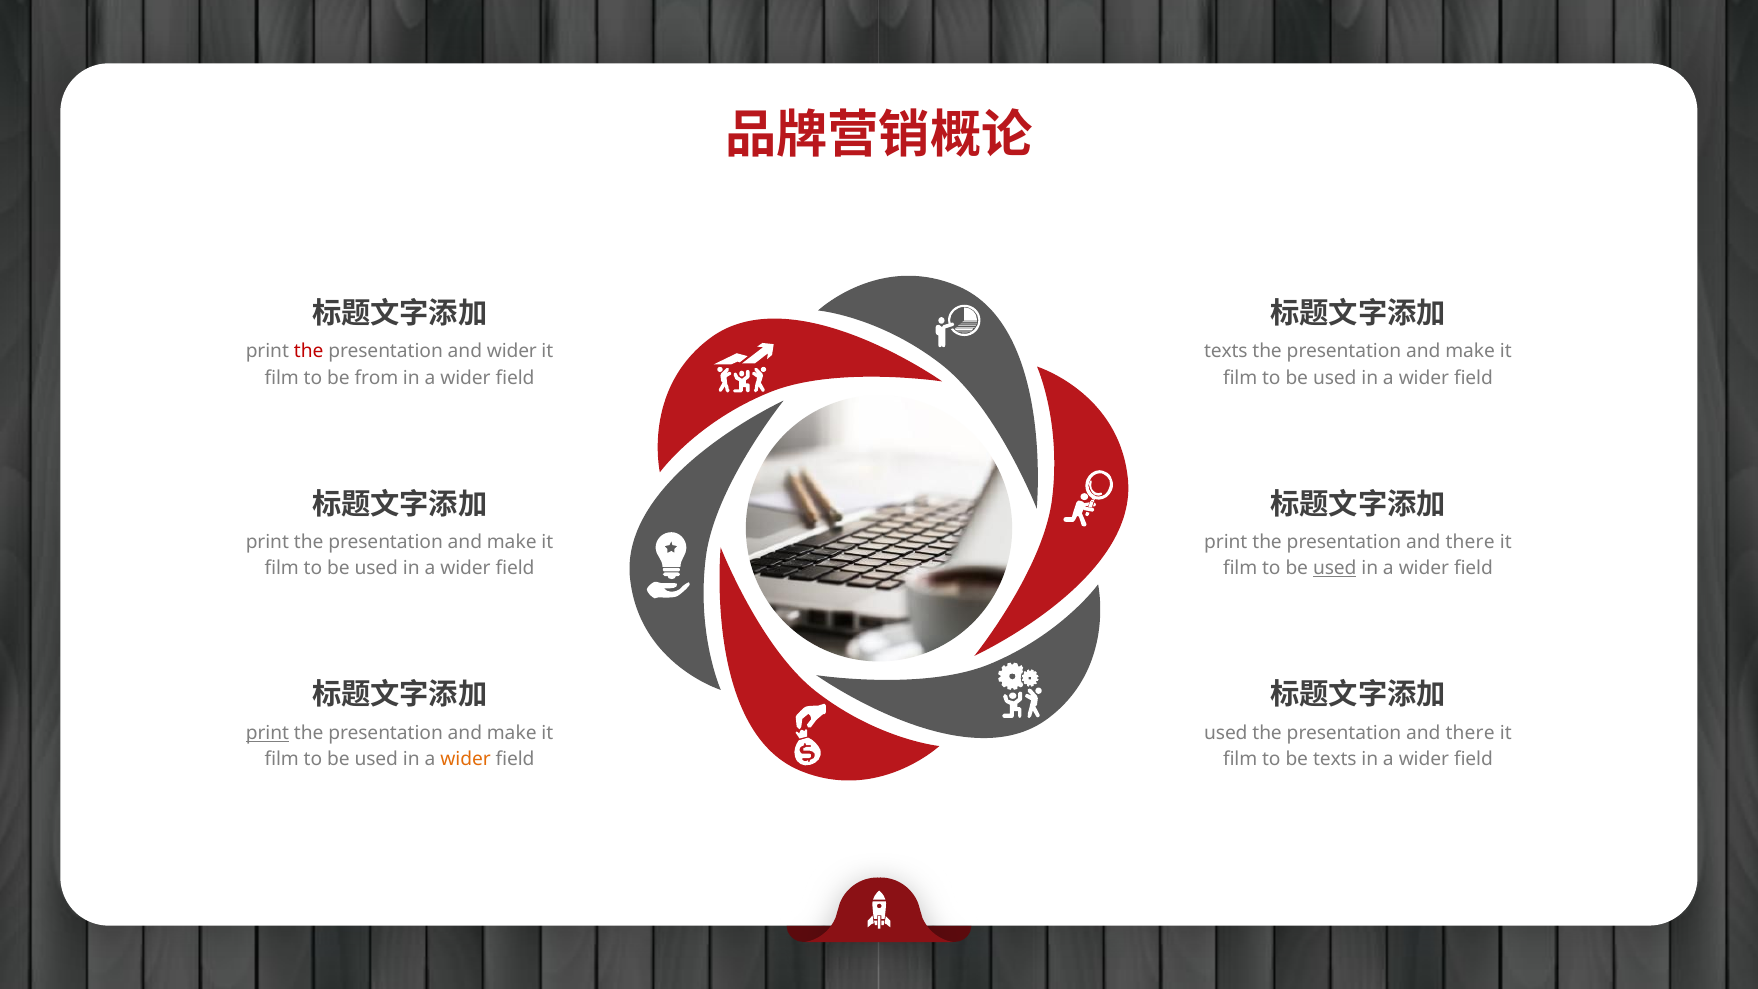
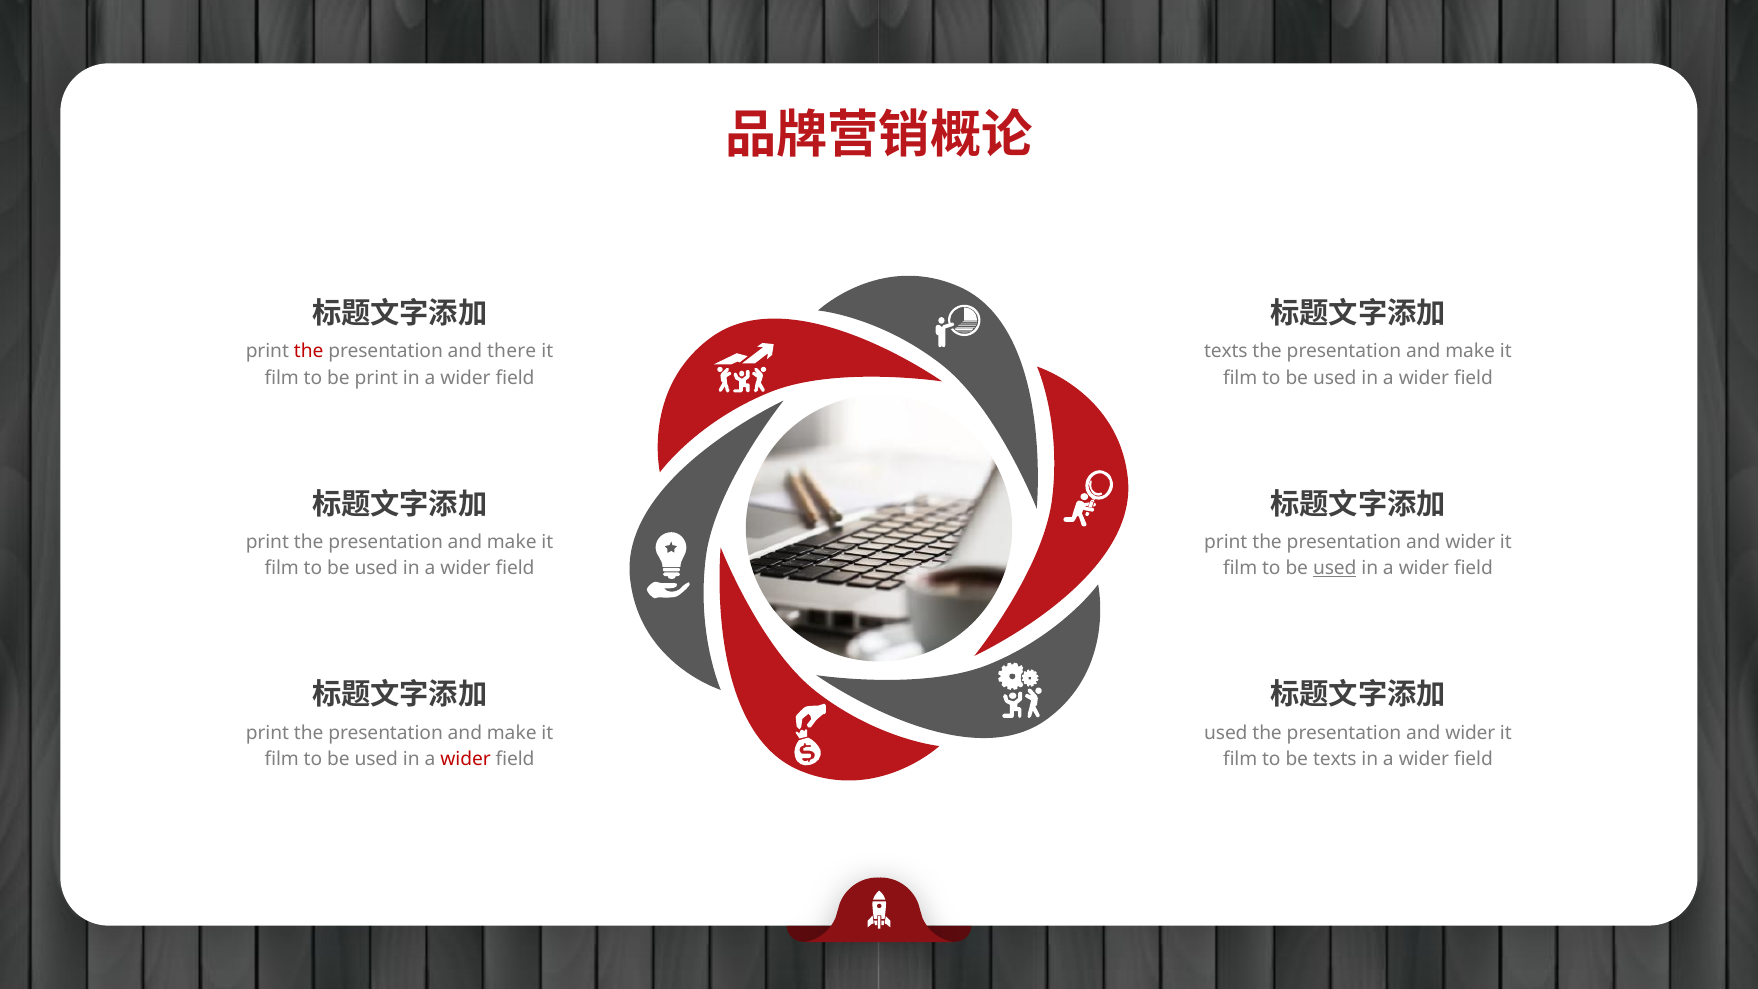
and wider: wider -> there
be from: from -> print
there at (1470, 542): there -> wider
print at (267, 733) underline: present -> none
there at (1470, 733): there -> wider
wider at (466, 759) colour: orange -> red
